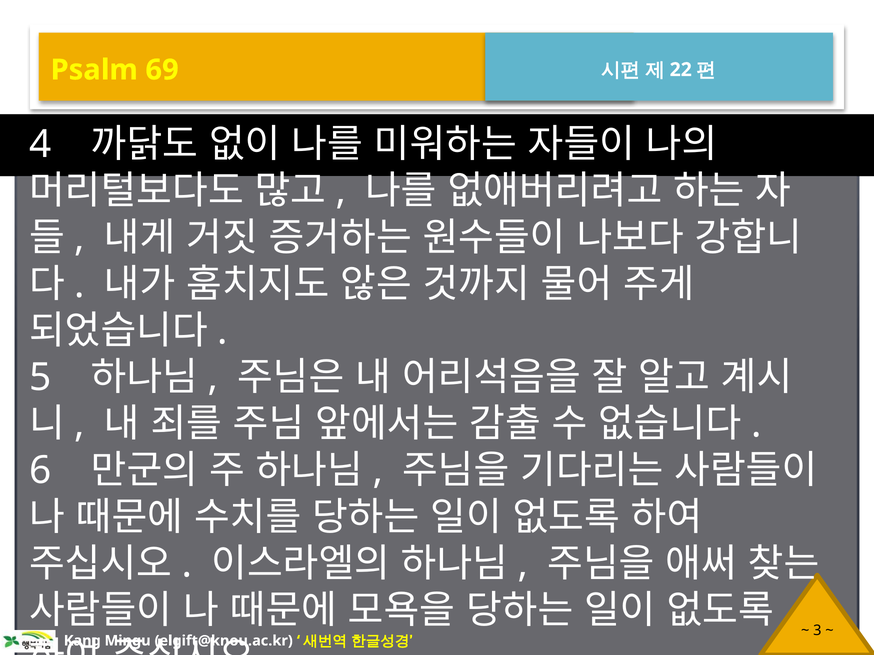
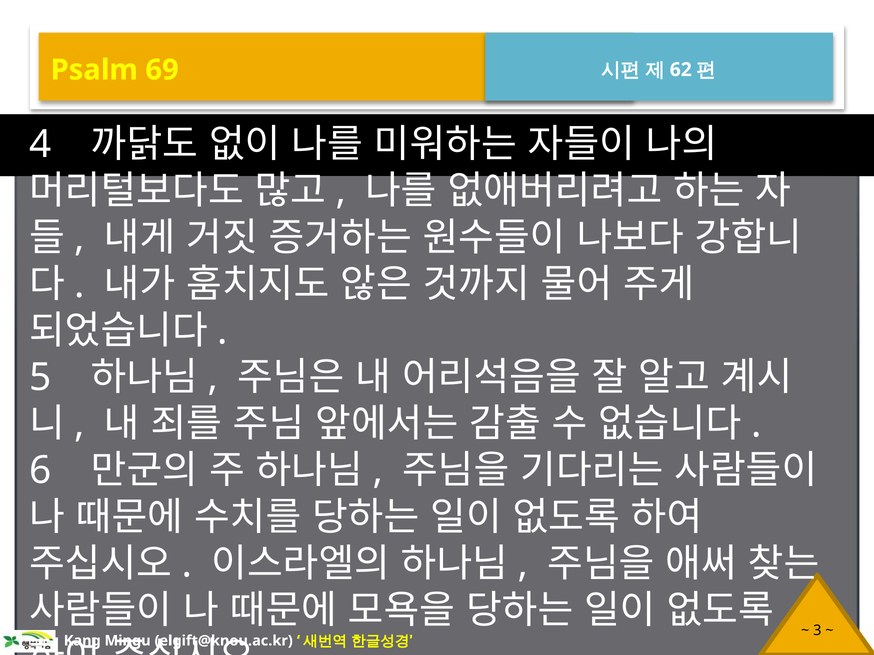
22: 22 -> 62
